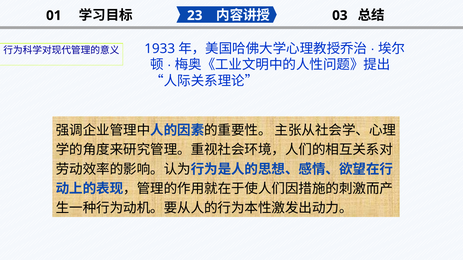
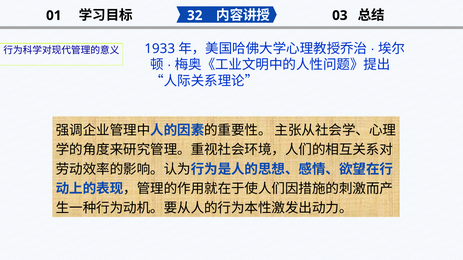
23: 23 -> 32
